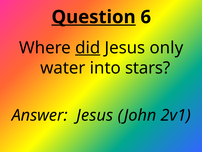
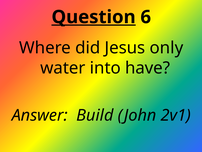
did underline: present -> none
stars: stars -> have
Answer Jesus: Jesus -> Build
